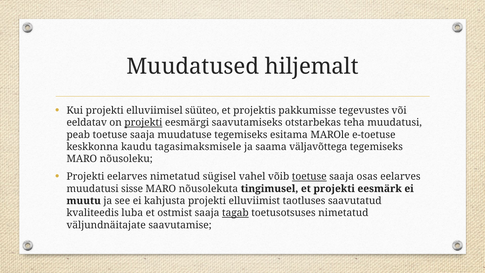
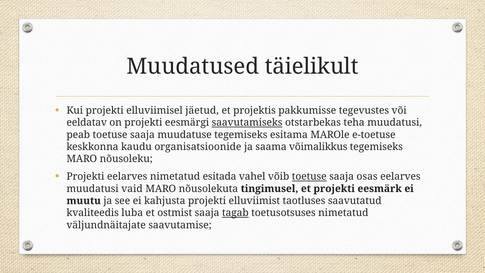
hiljemalt: hiljemalt -> täielikult
süüteo: süüteo -> jäetud
projekti at (143, 122) underline: present -> none
saavutamiseks underline: none -> present
tagasimaksmisele: tagasimaksmisele -> organisatsioonide
väljavõttega: väljavõttega -> võimalikkus
sügisel: sügisel -> esitada
sisse: sisse -> vaid
